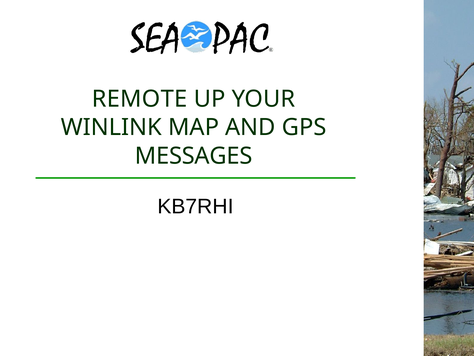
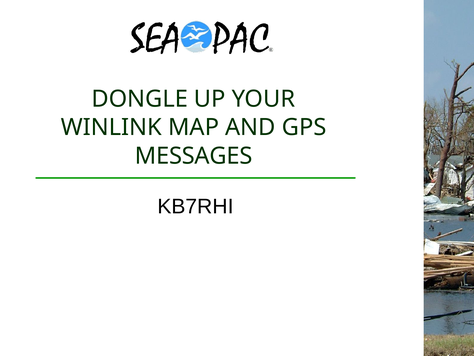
REMOTE: REMOTE -> DONGLE
